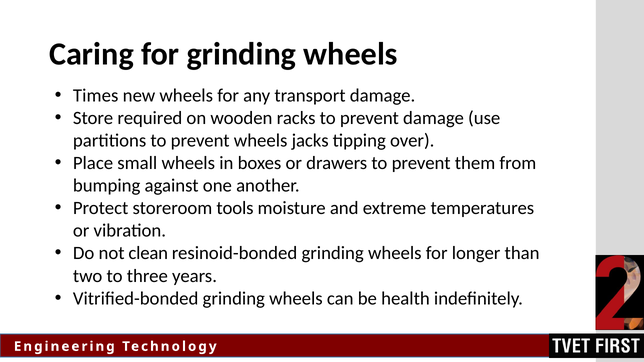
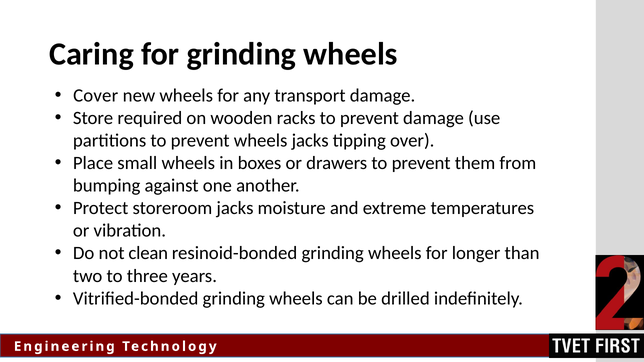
Times: Times -> Cover
storeroom tools: tools -> jacks
health: health -> drilled
